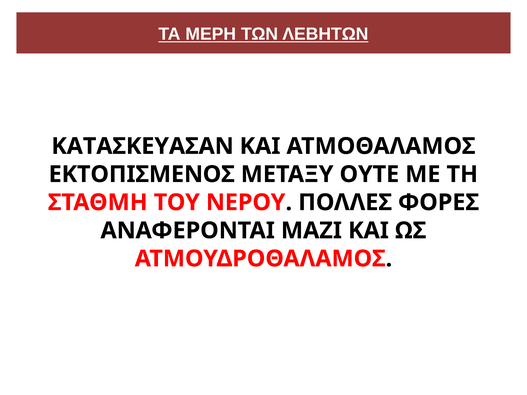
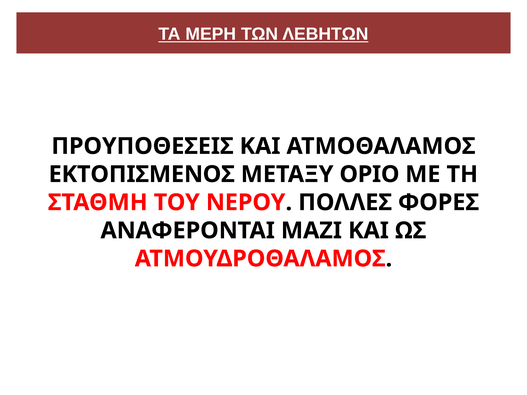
ΚΑΤΑΣΚΕΥΑΣΑΝ: ΚΑΤΑΣΚΕΥΑΣΑΝ -> ΠΡΟΥΠΟΘΕΣΕΙΣ
ΟΥΤΕ: ΟΥΤΕ -> ΟΡΙΟ
